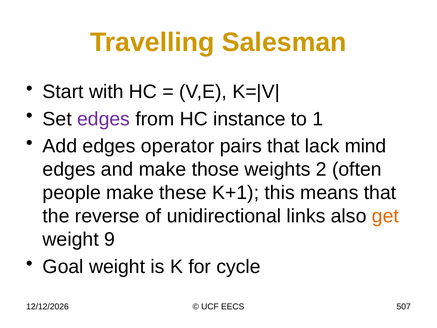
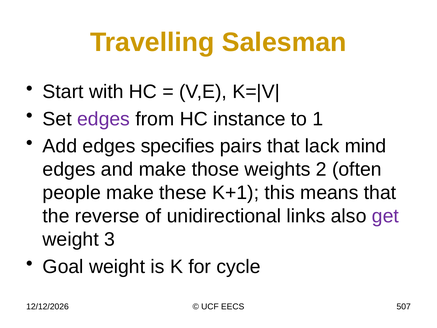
operator: operator -> specifies
get colour: orange -> purple
9: 9 -> 3
